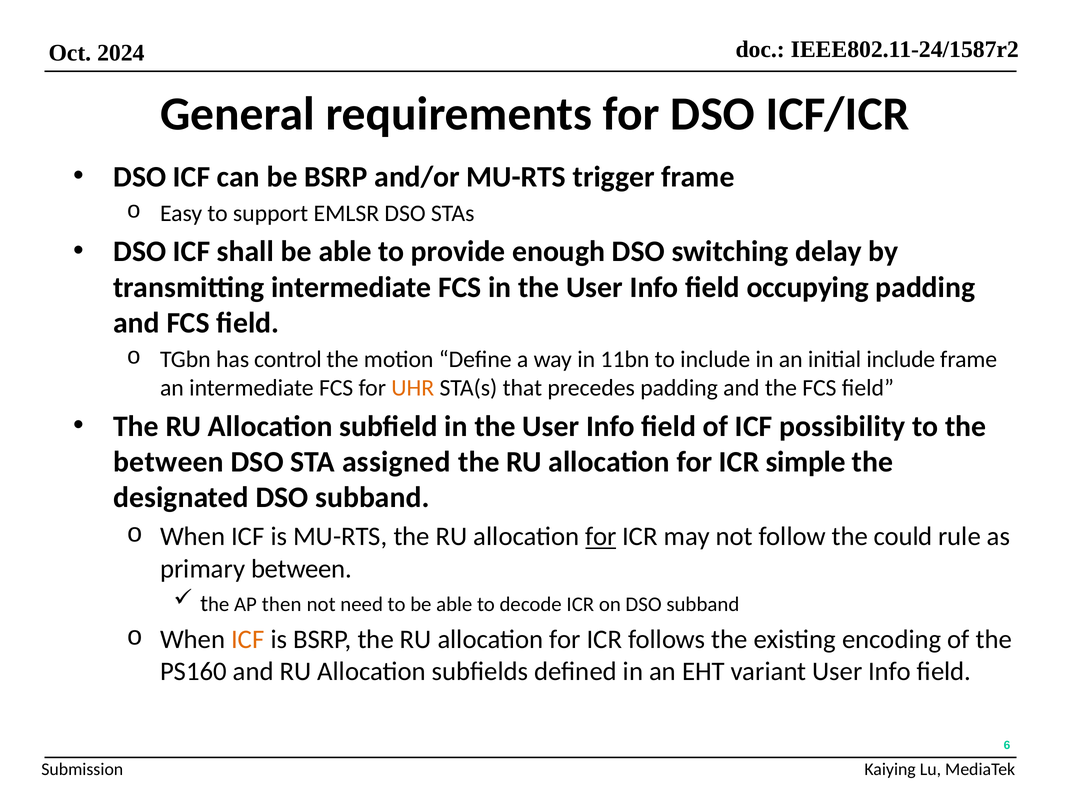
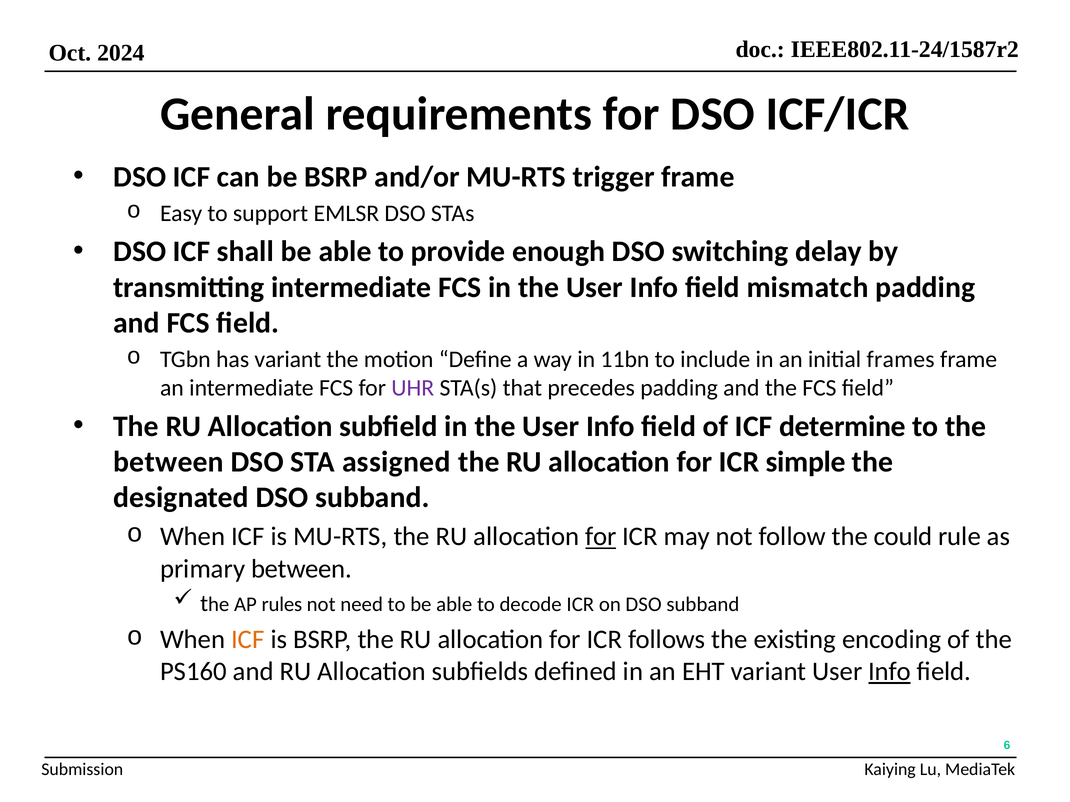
occupying: occupying -> mismatch
has control: control -> variant
initial include: include -> frames
UHR colour: orange -> purple
possibility: possibility -> determine
then: then -> rules
Info at (890, 672) underline: none -> present
